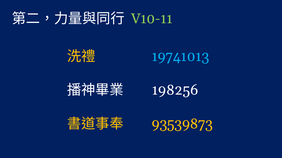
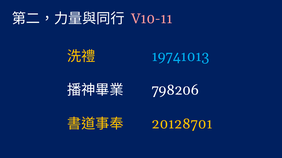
V10-11 colour: light green -> pink
198256: 198256 -> 798206
93539873: 93539873 -> 20128701
